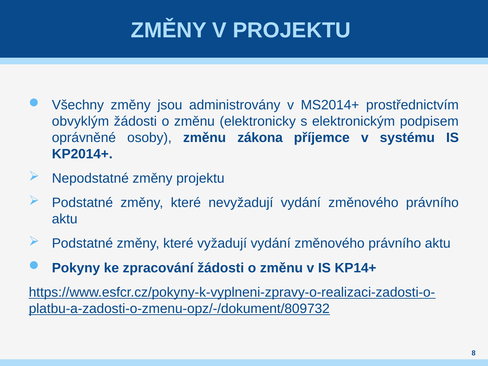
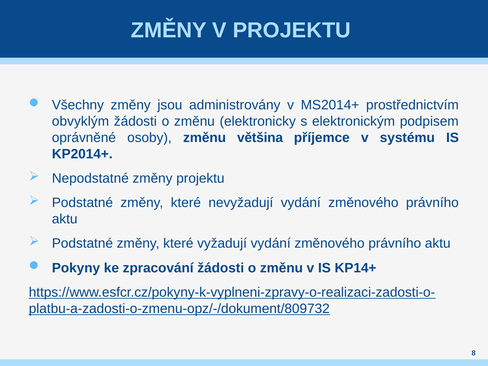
zákona: zákona -> většina
